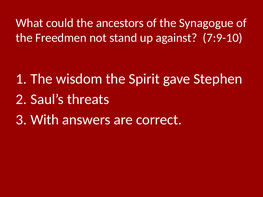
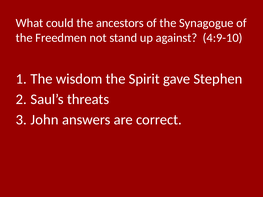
7:9-10: 7:9-10 -> 4:9-10
With: With -> John
